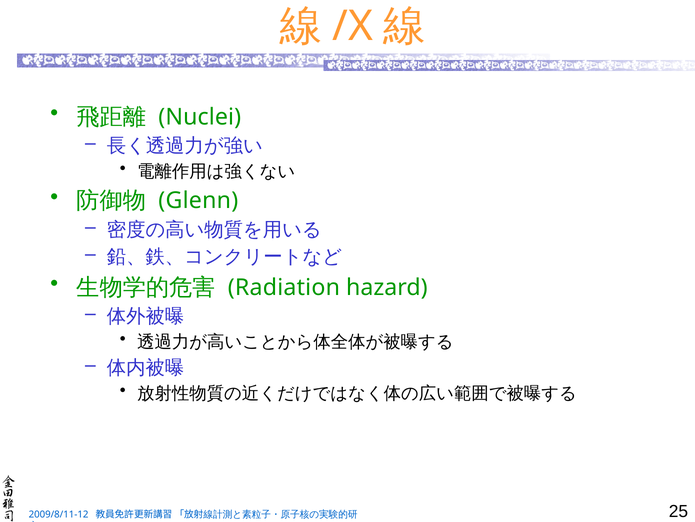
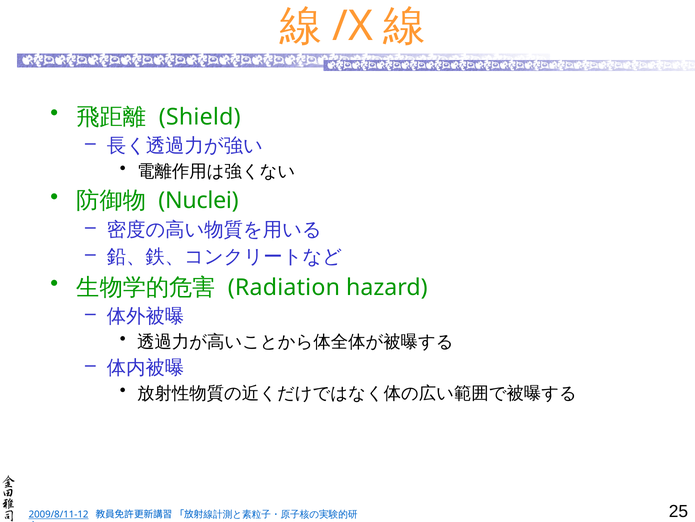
Nuclei: Nuclei -> Shield
Glenn: Glenn -> Nuclei
2009/8/11-12 underline: none -> present
